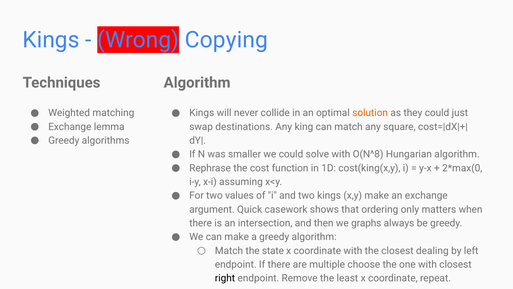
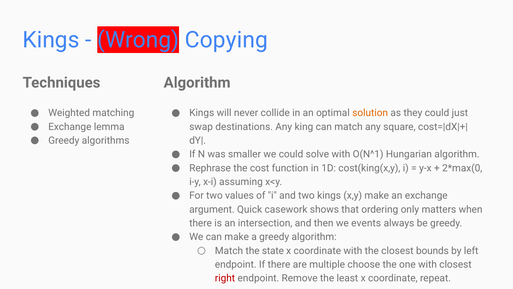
O(N^8: O(N^8 -> O(N^1
graphs: graphs -> events
dealing: dealing -> bounds
right colour: black -> red
